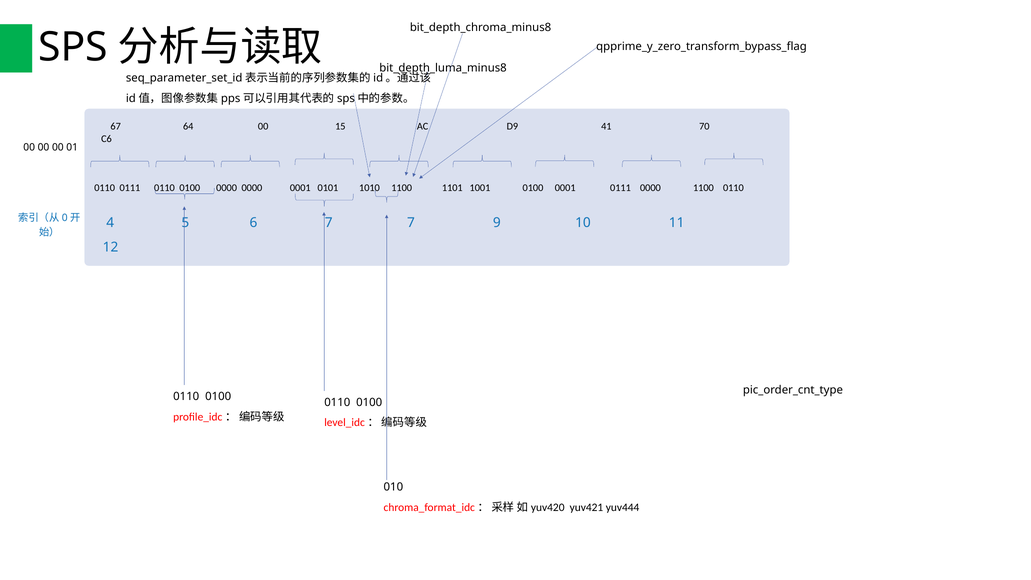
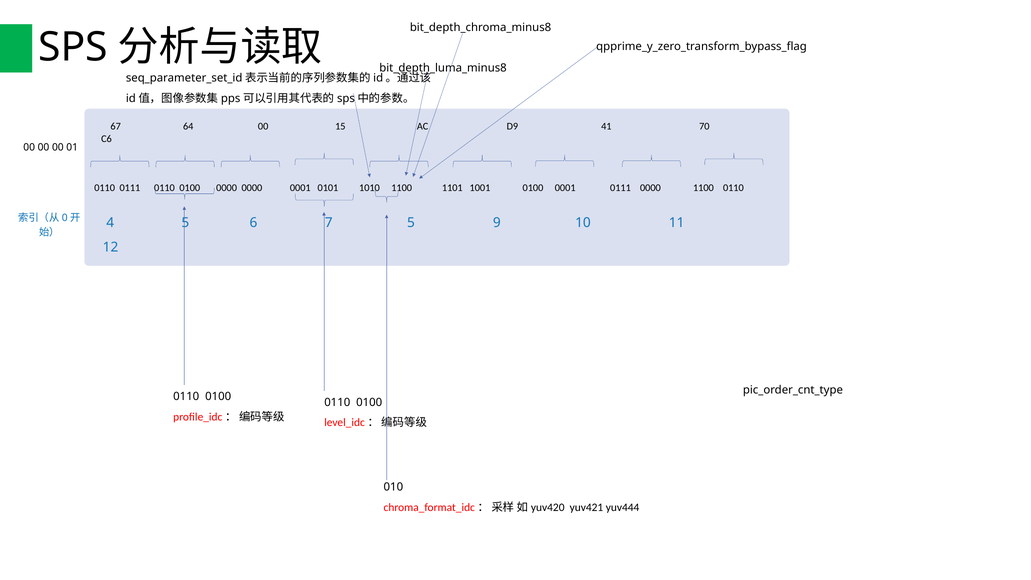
7 7: 7 -> 5
